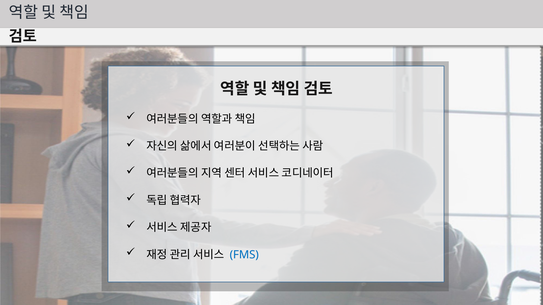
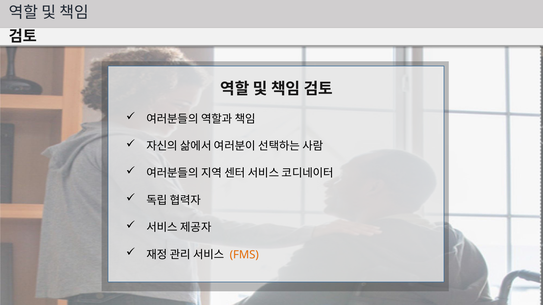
FMS colour: blue -> orange
